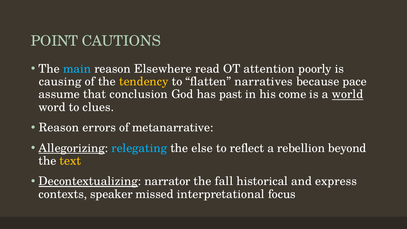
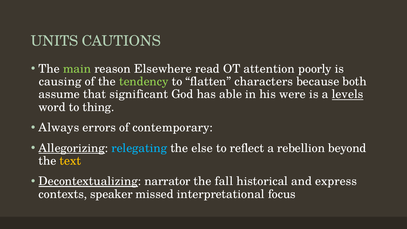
POINT: POINT -> UNITS
main colour: light blue -> light green
tendency colour: yellow -> light green
narratives: narratives -> characters
pace: pace -> both
conclusion: conclusion -> significant
past: past -> able
come: come -> were
world: world -> levels
clues: clues -> thing
Reason at (59, 128): Reason -> Always
metanarrative: metanarrative -> contemporary
